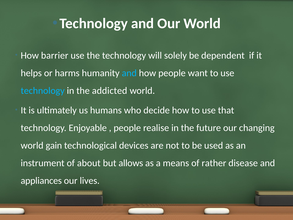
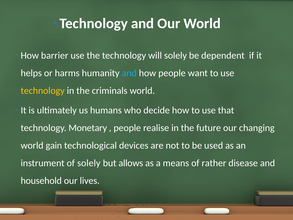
technology at (43, 91) colour: light blue -> yellow
addicted: addicted -> criminals
Enjoyable: Enjoyable -> Monetary
of about: about -> solely
appliances: appliances -> household
